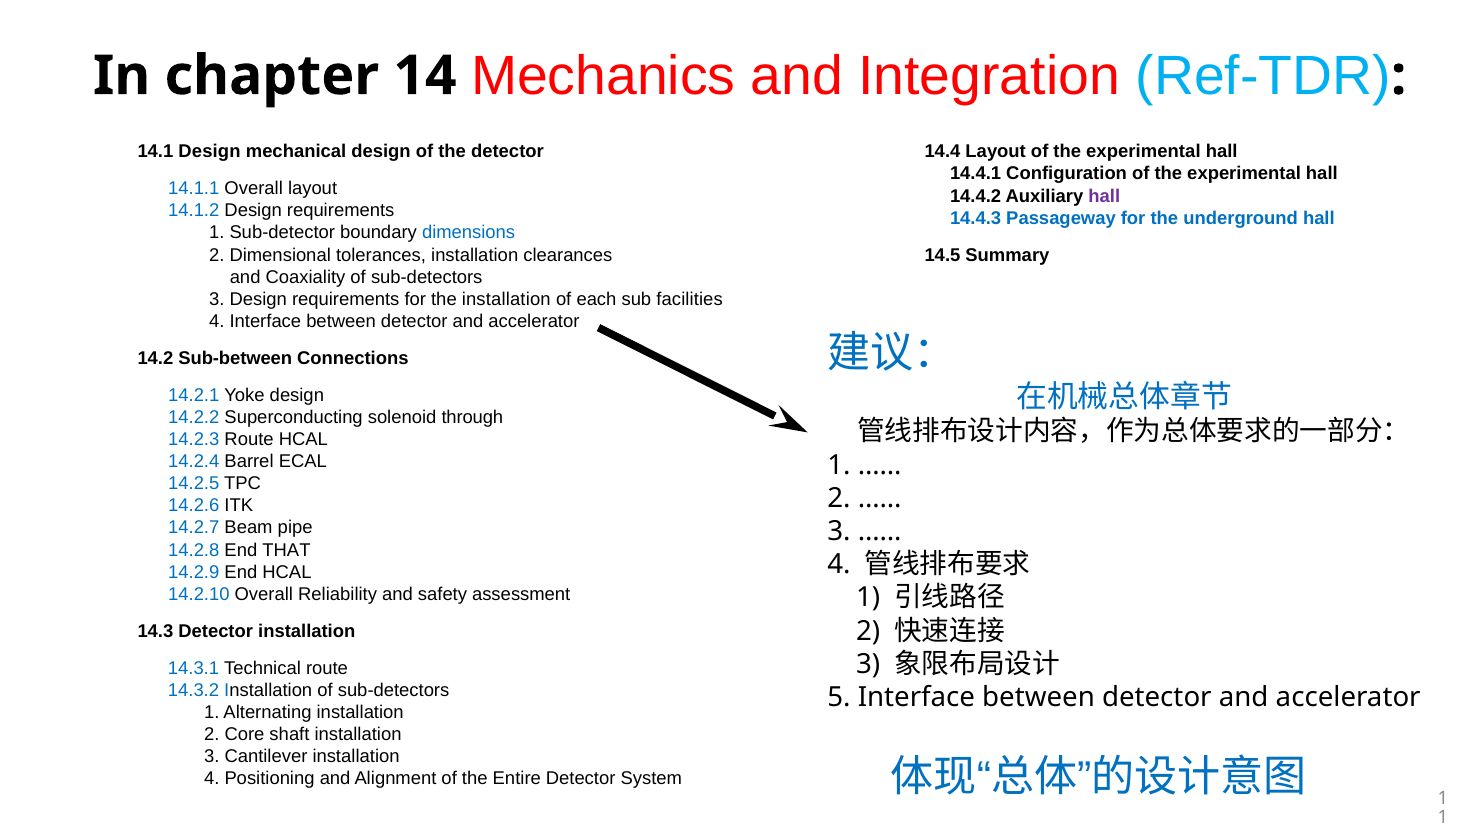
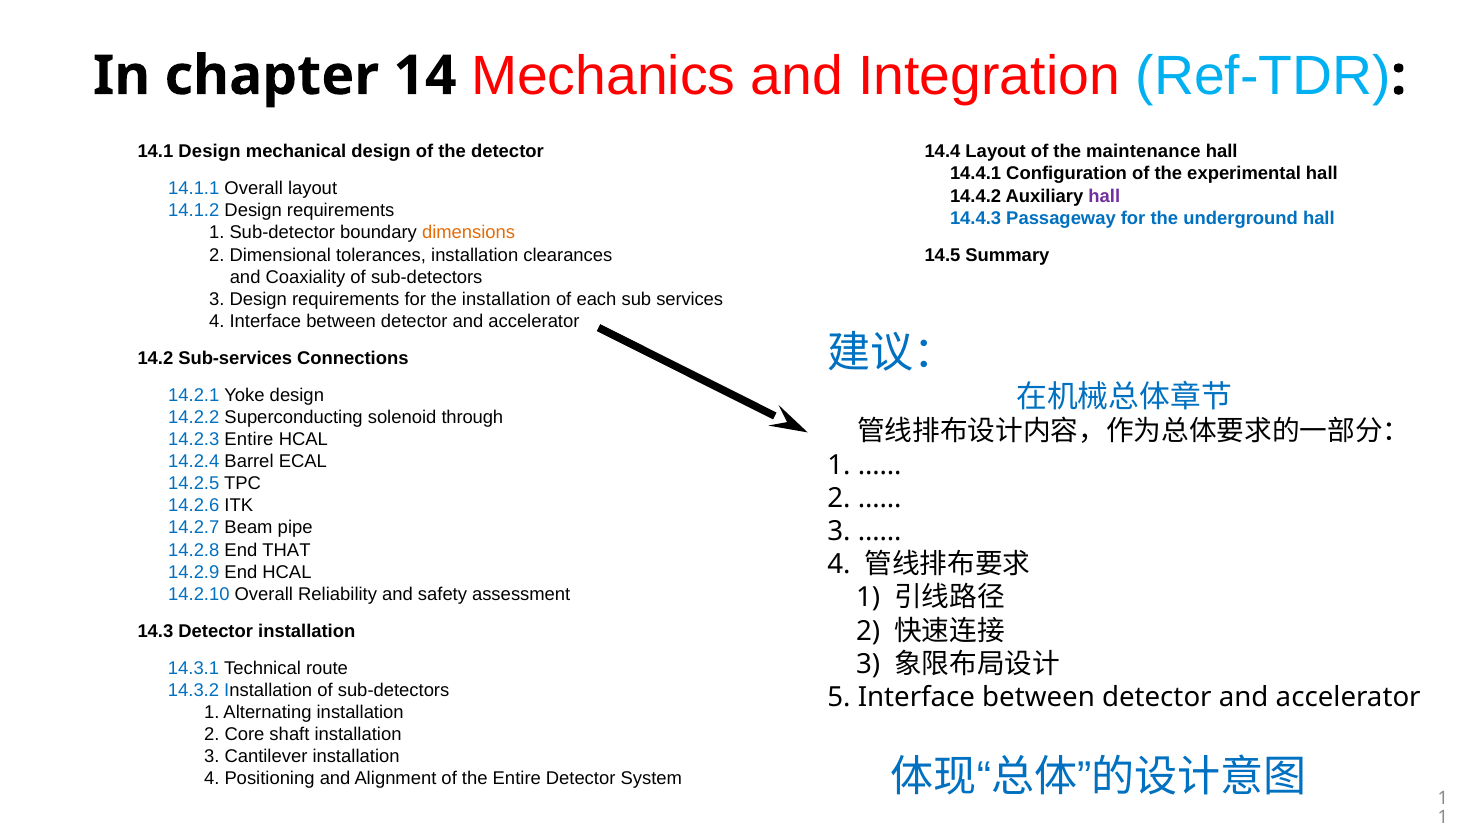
Layout of the experimental: experimental -> maintenance
dimensions colour: blue -> orange
facilities: facilities -> services
Sub-between: Sub-between -> Sub-services
14.2.3 Route: Route -> Entire
